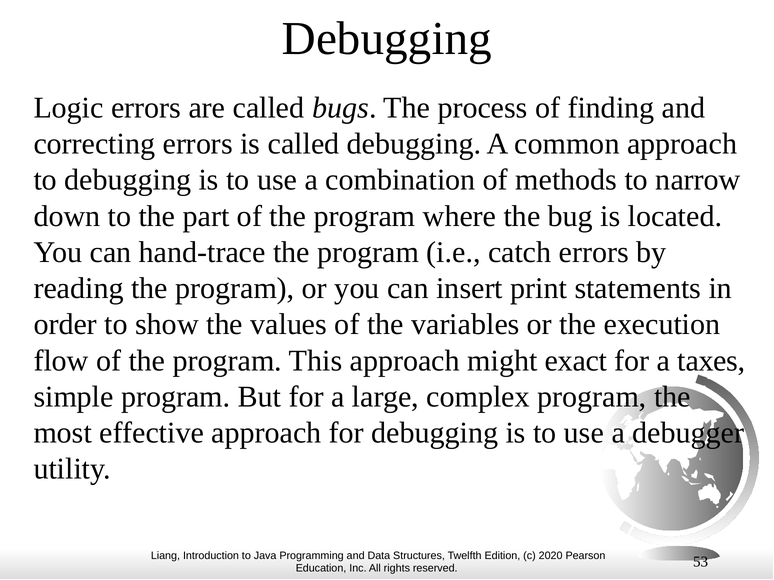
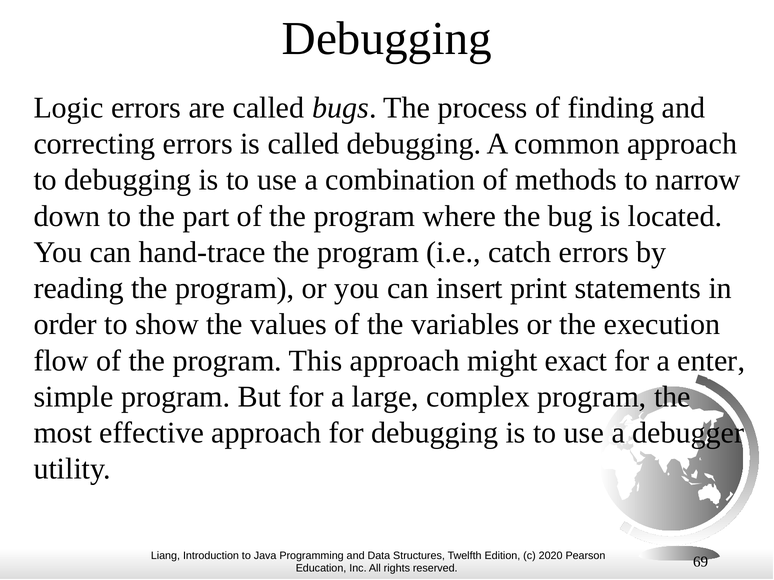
taxes: taxes -> enter
53: 53 -> 69
